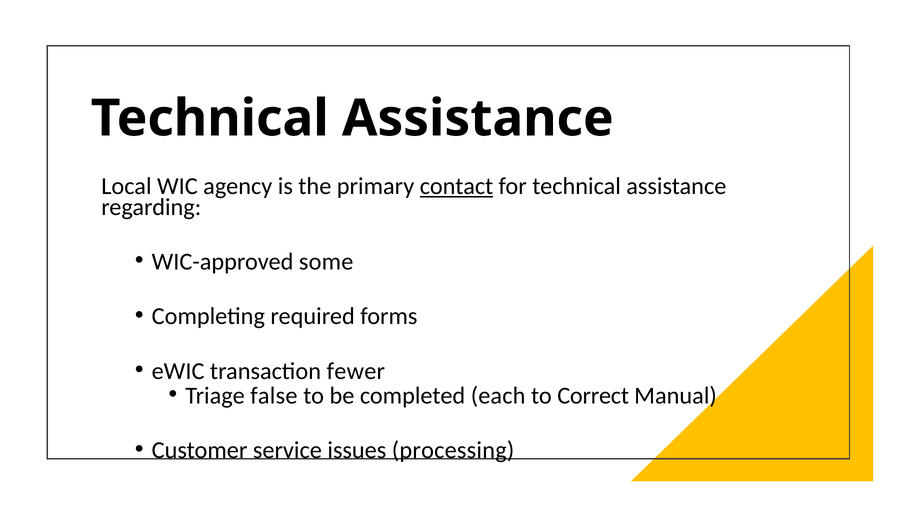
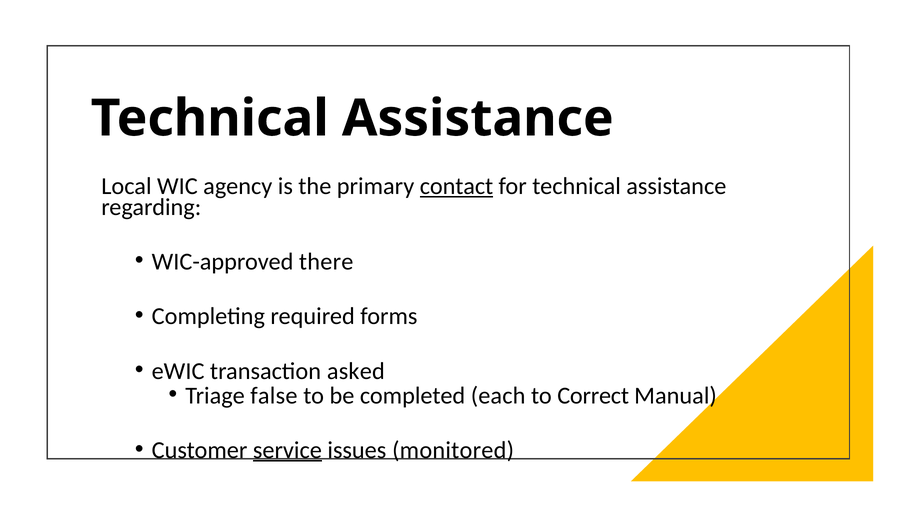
some: some -> there
fewer: fewer -> asked
service underline: none -> present
processing: processing -> monitored
